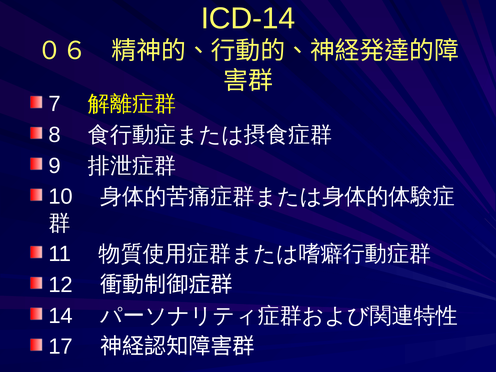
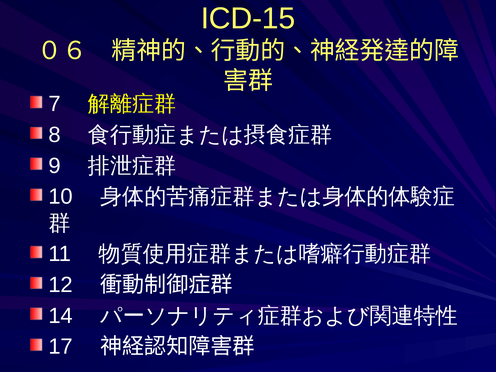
ICD-14: ICD-14 -> ICD-15
